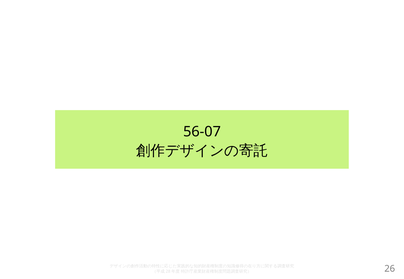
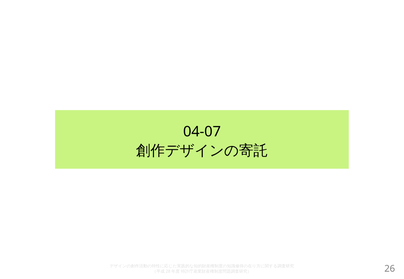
56-07: 56-07 -> 04-07
